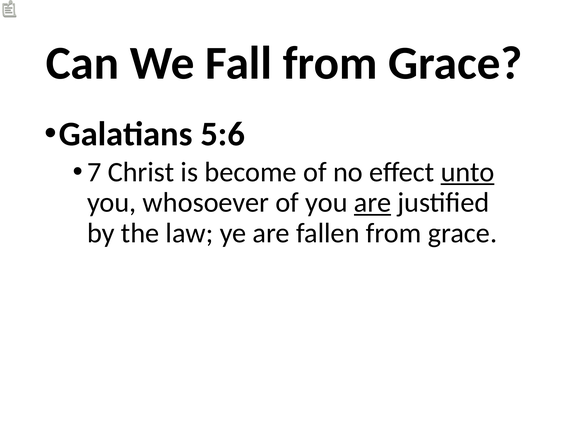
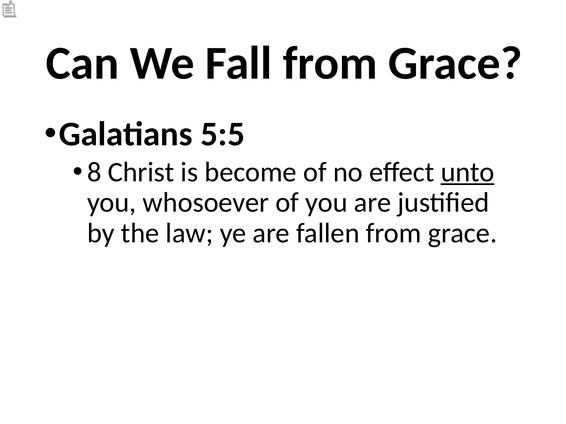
5:6: 5:6 -> 5:5
7: 7 -> 8
are at (373, 203) underline: present -> none
